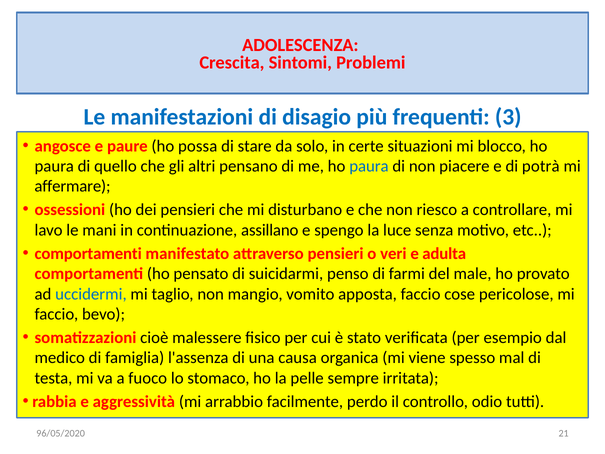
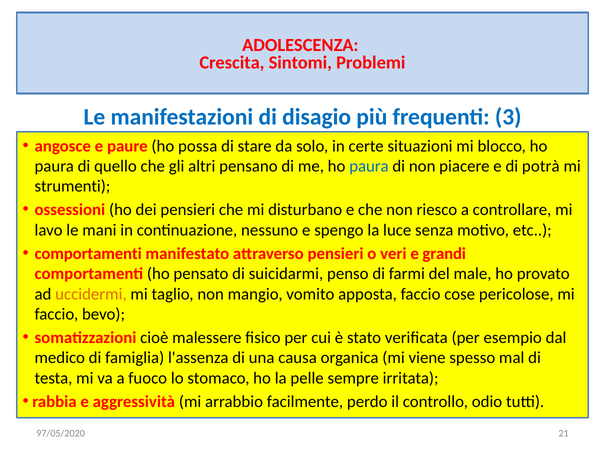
affermare: affermare -> strumenti
assillano: assillano -> nessuno
adulta: adulta -> grandi
uccidermi colour: blue -> orange
96/05/2020: 96/05/2020 -> 97/05/2020
